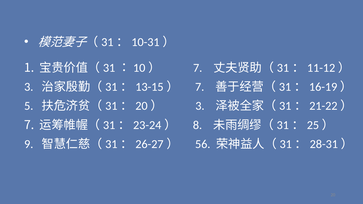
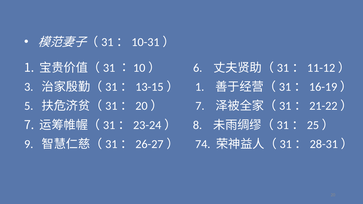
7 at (198, 68): 7 -> 6
7 at (200, 87): 7 -> 1
3 at (200, 106): 3 -> 7
56: 56 -> 74
